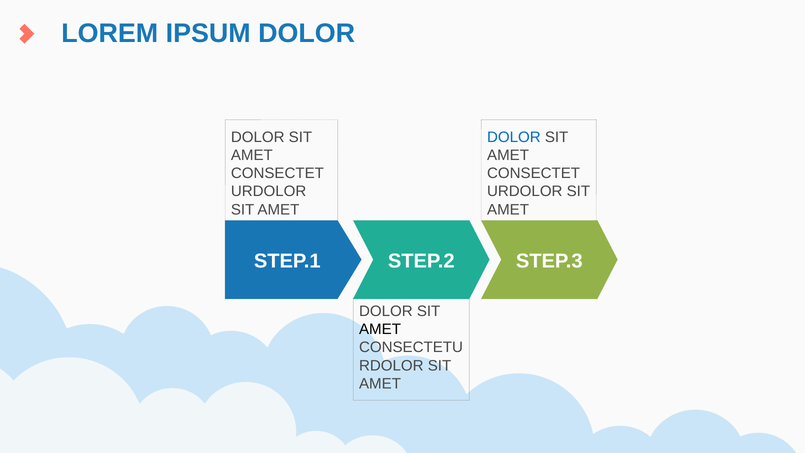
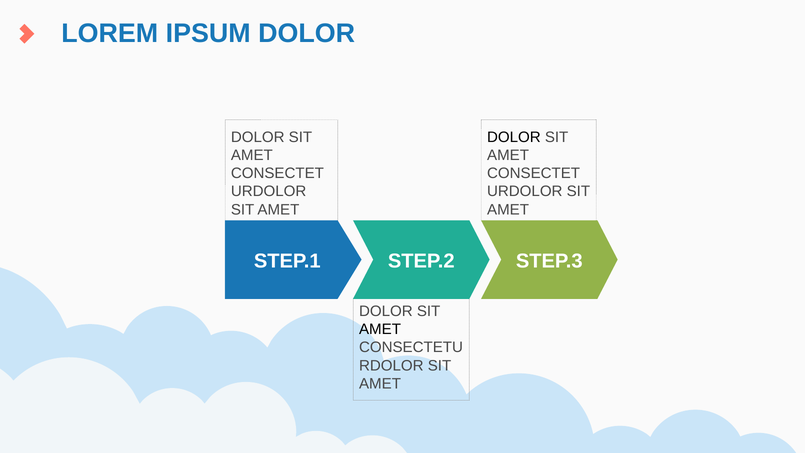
DOLOR at (514, 137) colour: blue -> black
